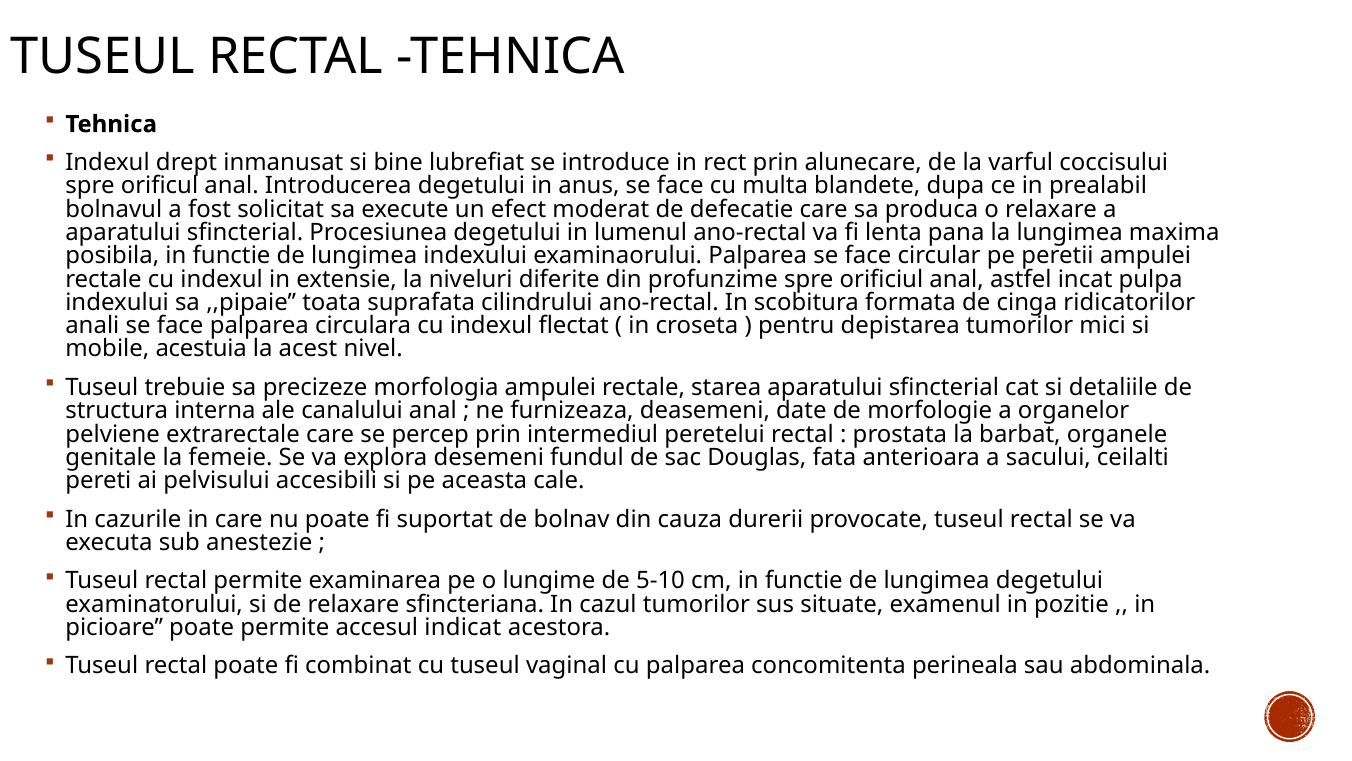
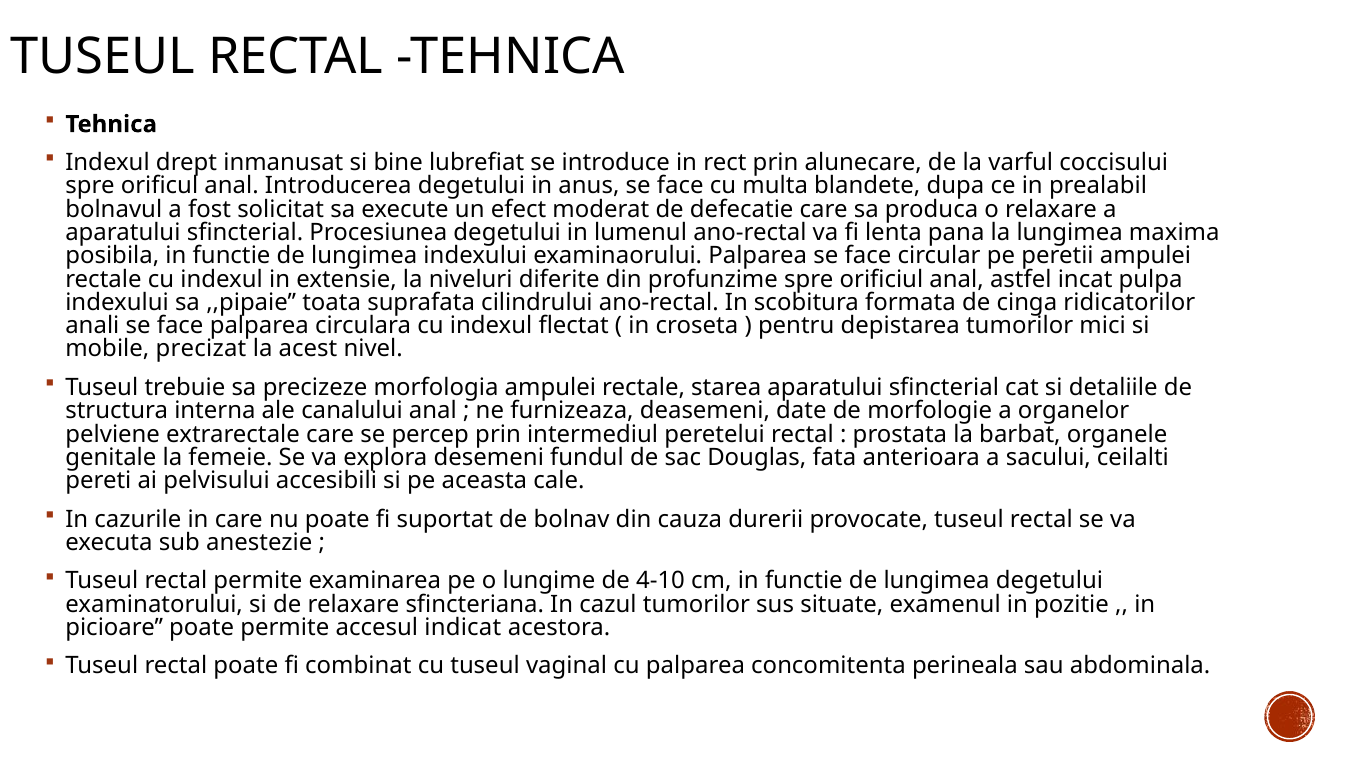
acestuia: acestuia -> precizat
5-10: 5-10 -> 4-10
